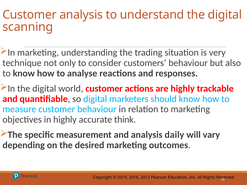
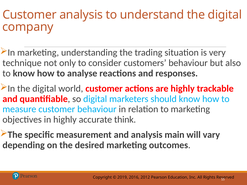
scanning: scanning -> company
daily: daily -> main
